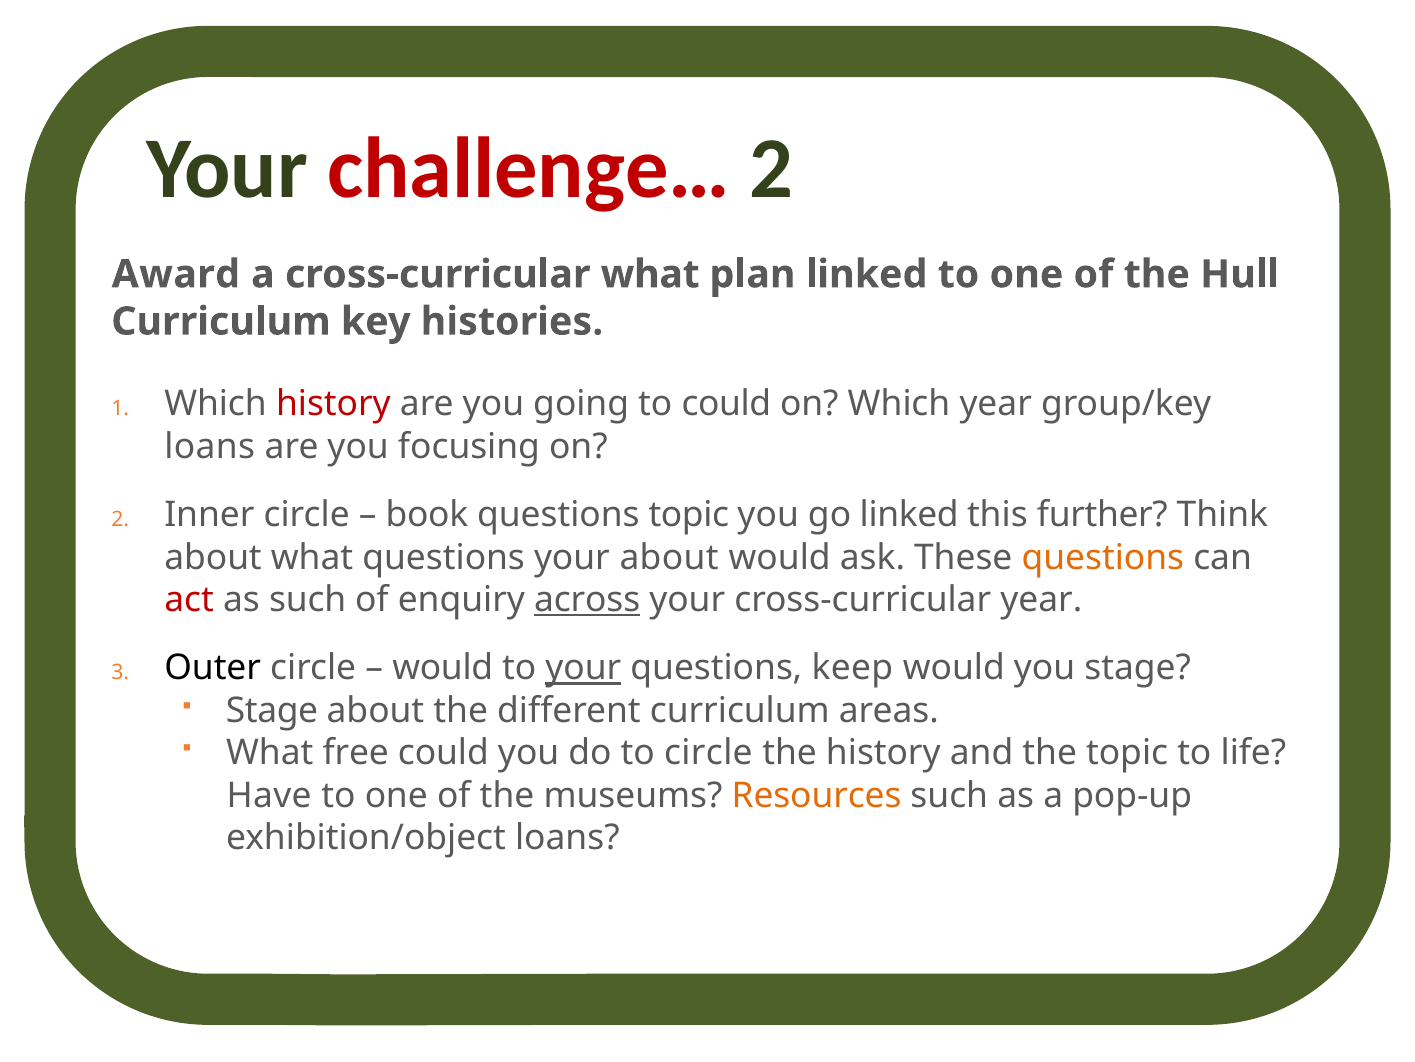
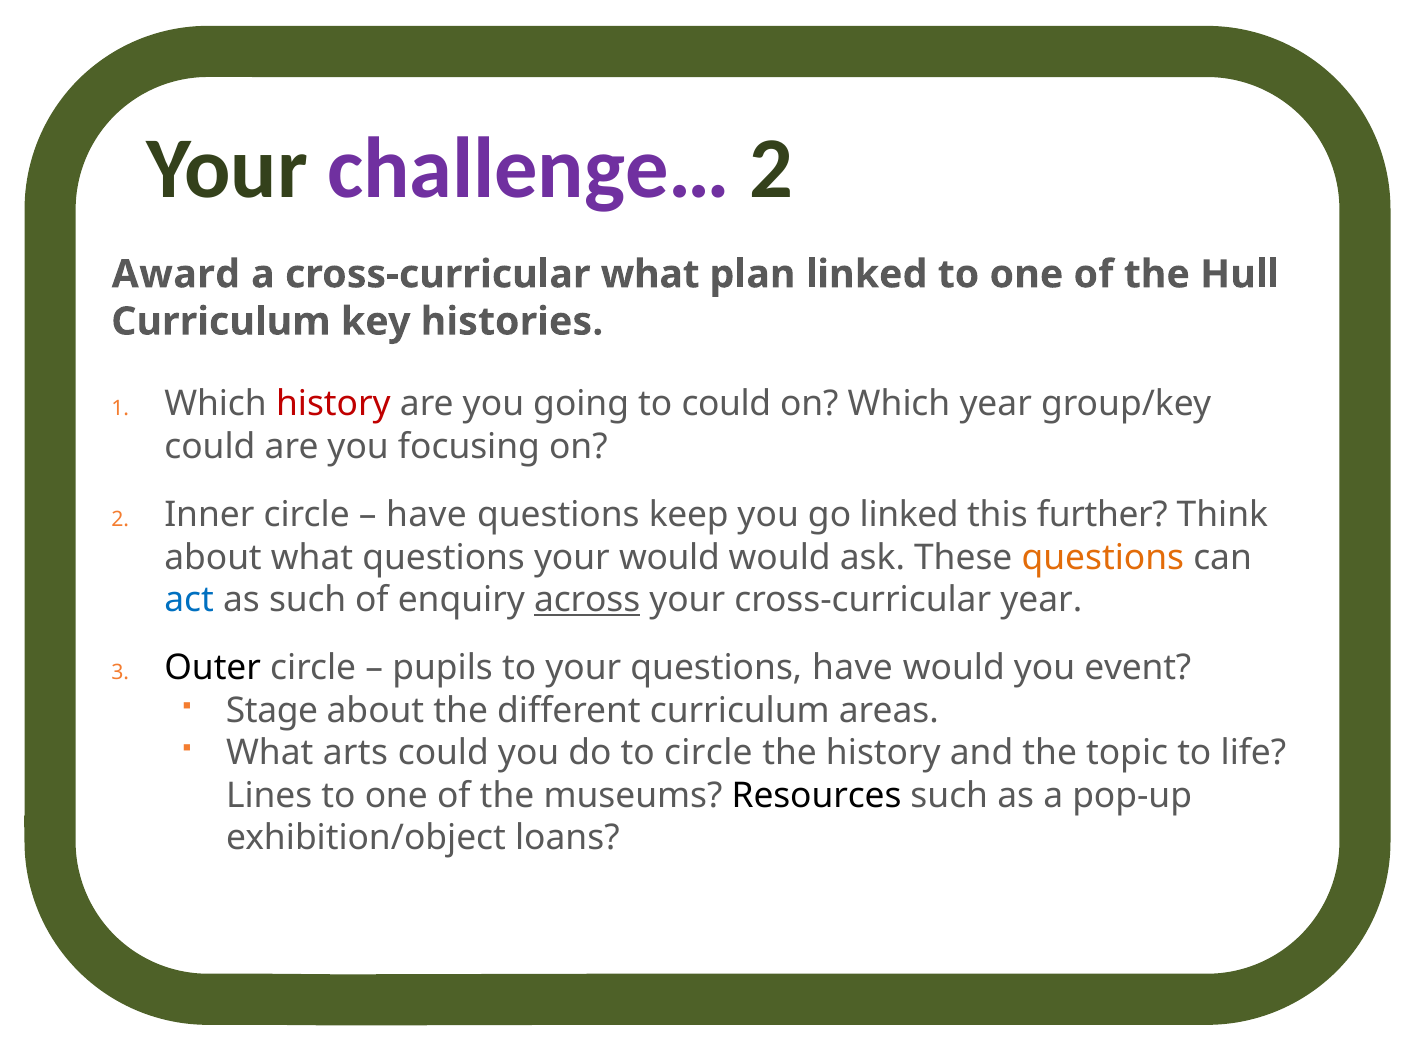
challenge… colour: red -> purple
loans at (210, 446): loans -> could
book at (427, 514): book -> have
questions topic: topic -> keep
your about: about -> would
act colour: red -> blue
would at (443, 668): would -> pupils
your at (583, 668) underline: present -> none
questions keep: keep -> have
you stage: stage -> event
free: free -> arts
Have: Have -> Lines
Resources colour: orange -> black
